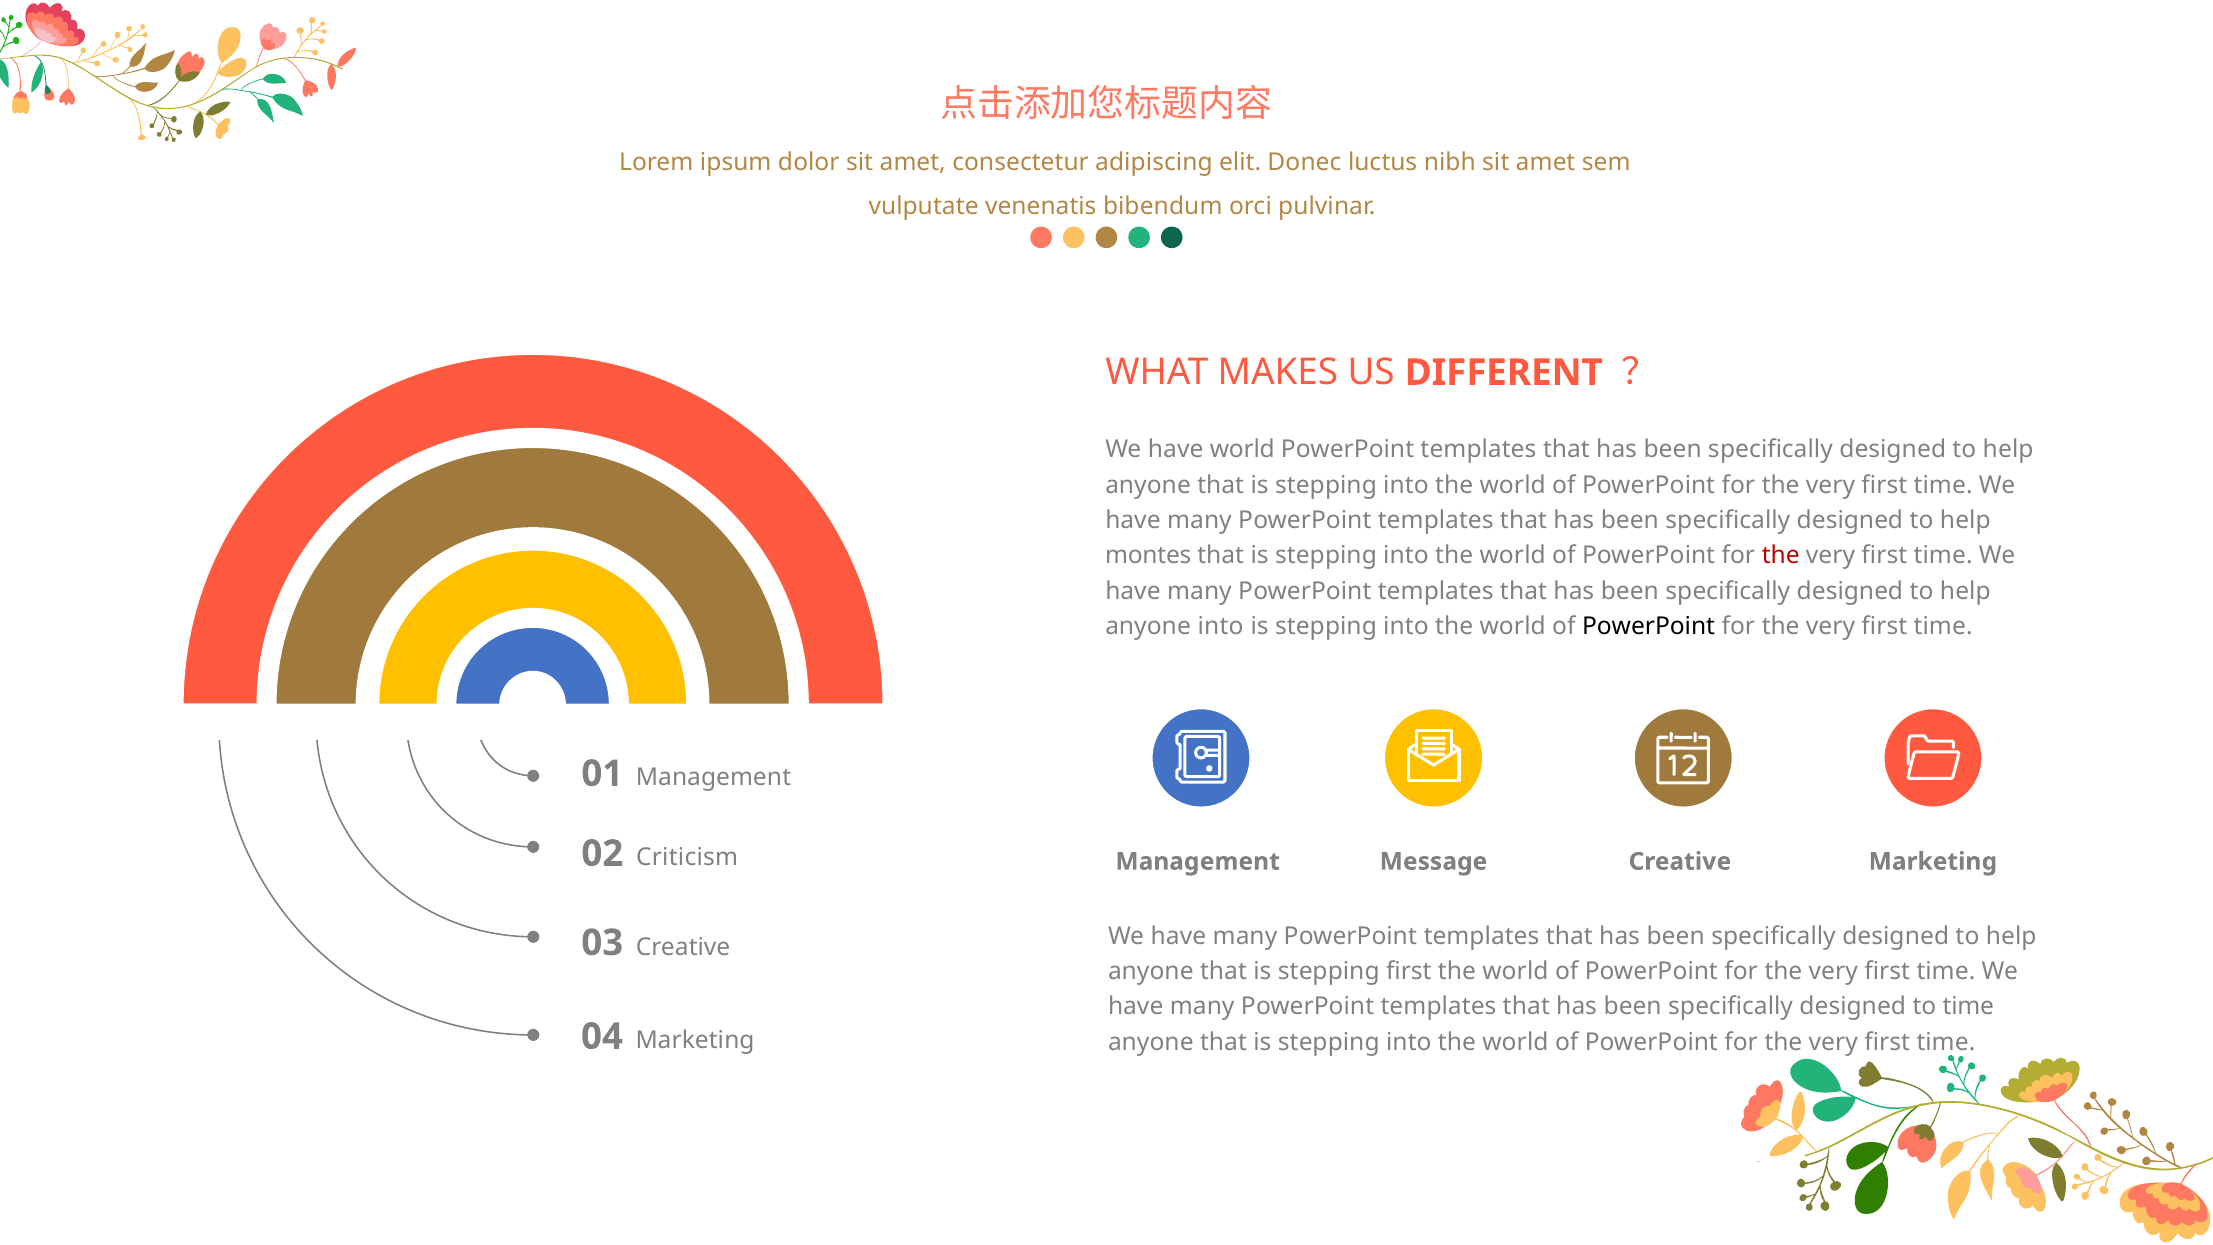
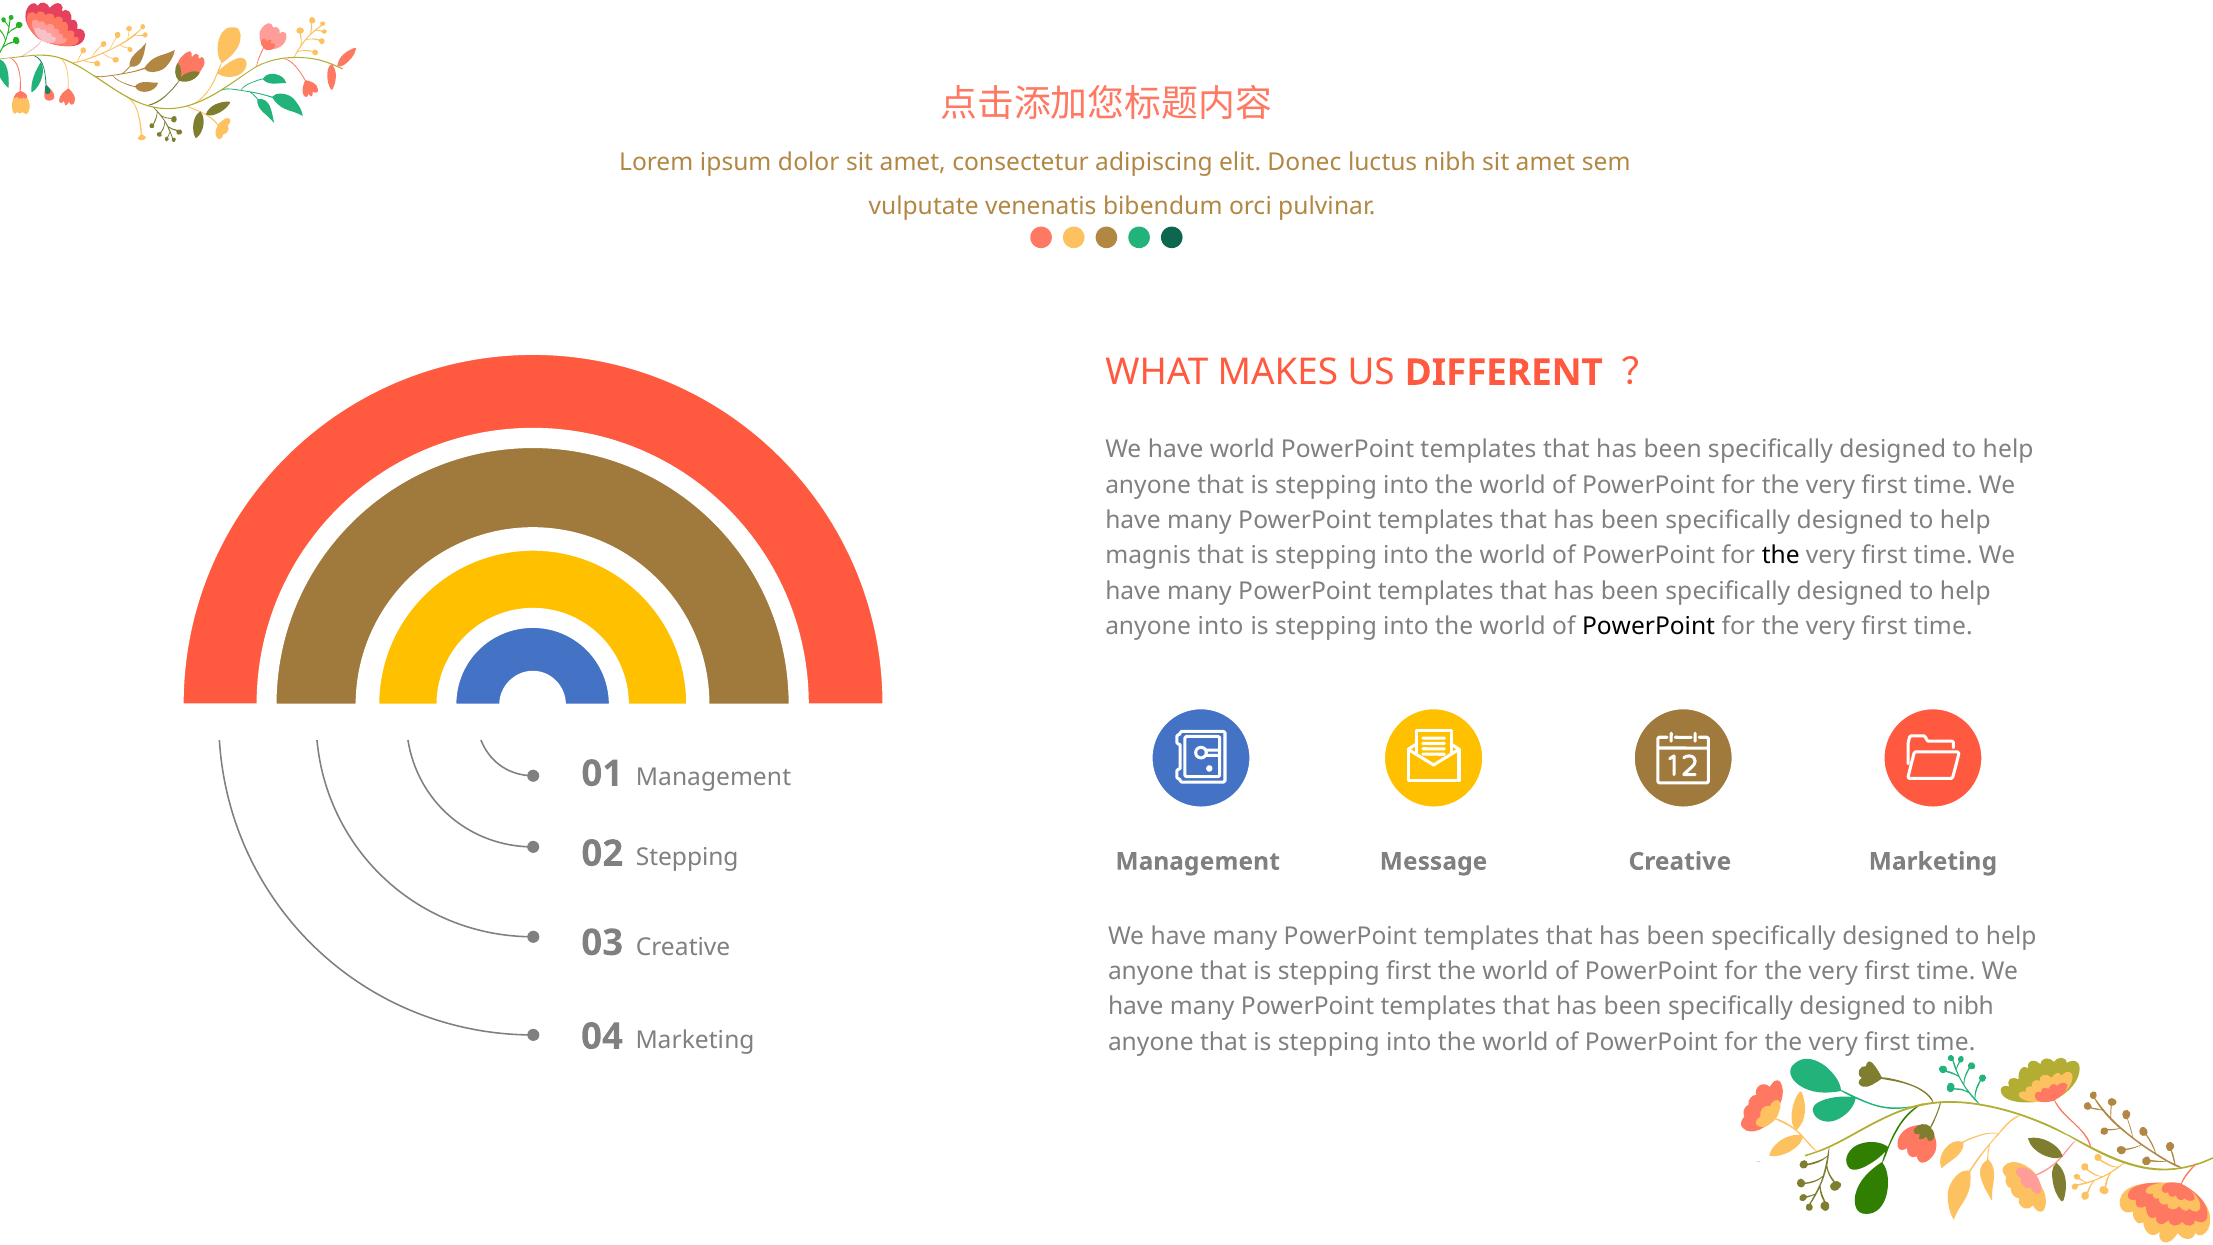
montes: montes -> magnis
the at (1781, 556) colour: red -> black
02 Criticism: Criticism -> Stepping
to time: time -> nibh
